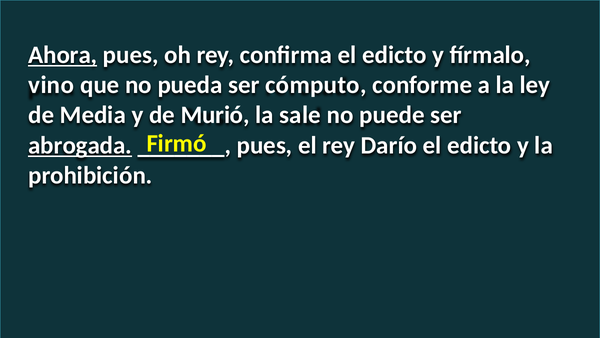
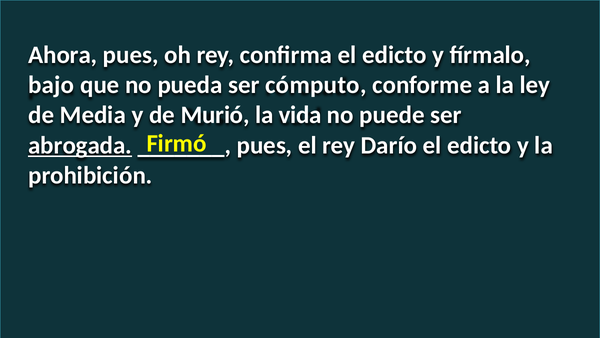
Ahora underline: present -> none
vino: vino -> bajo
sale: sale -> vida
